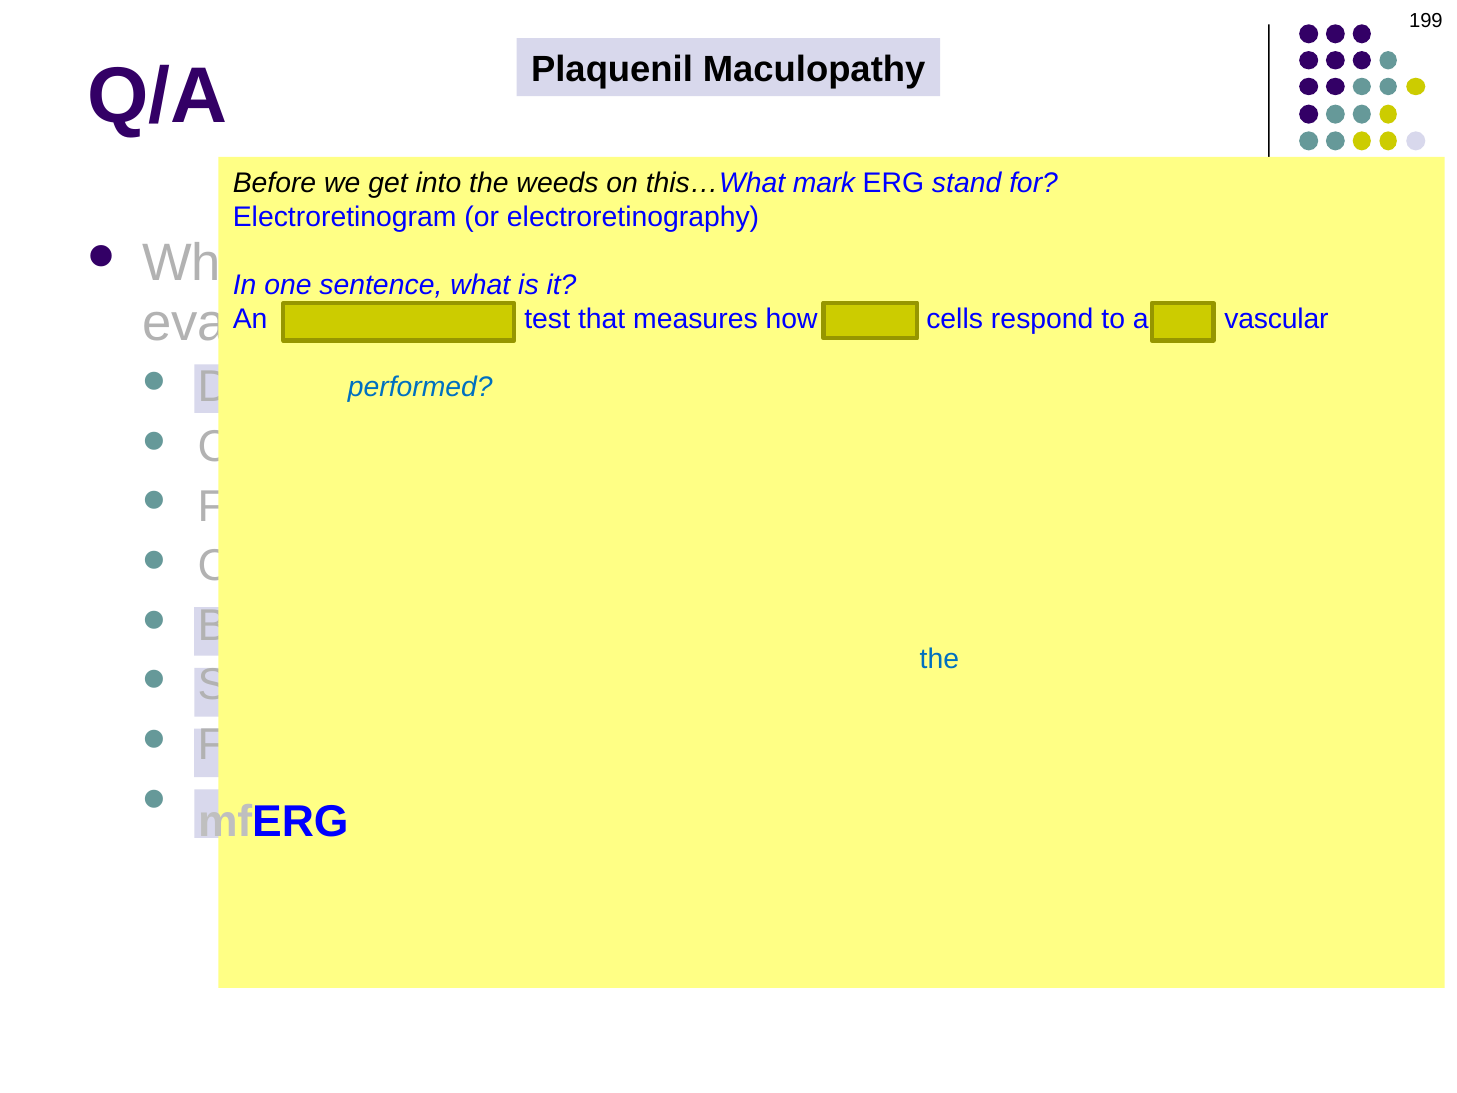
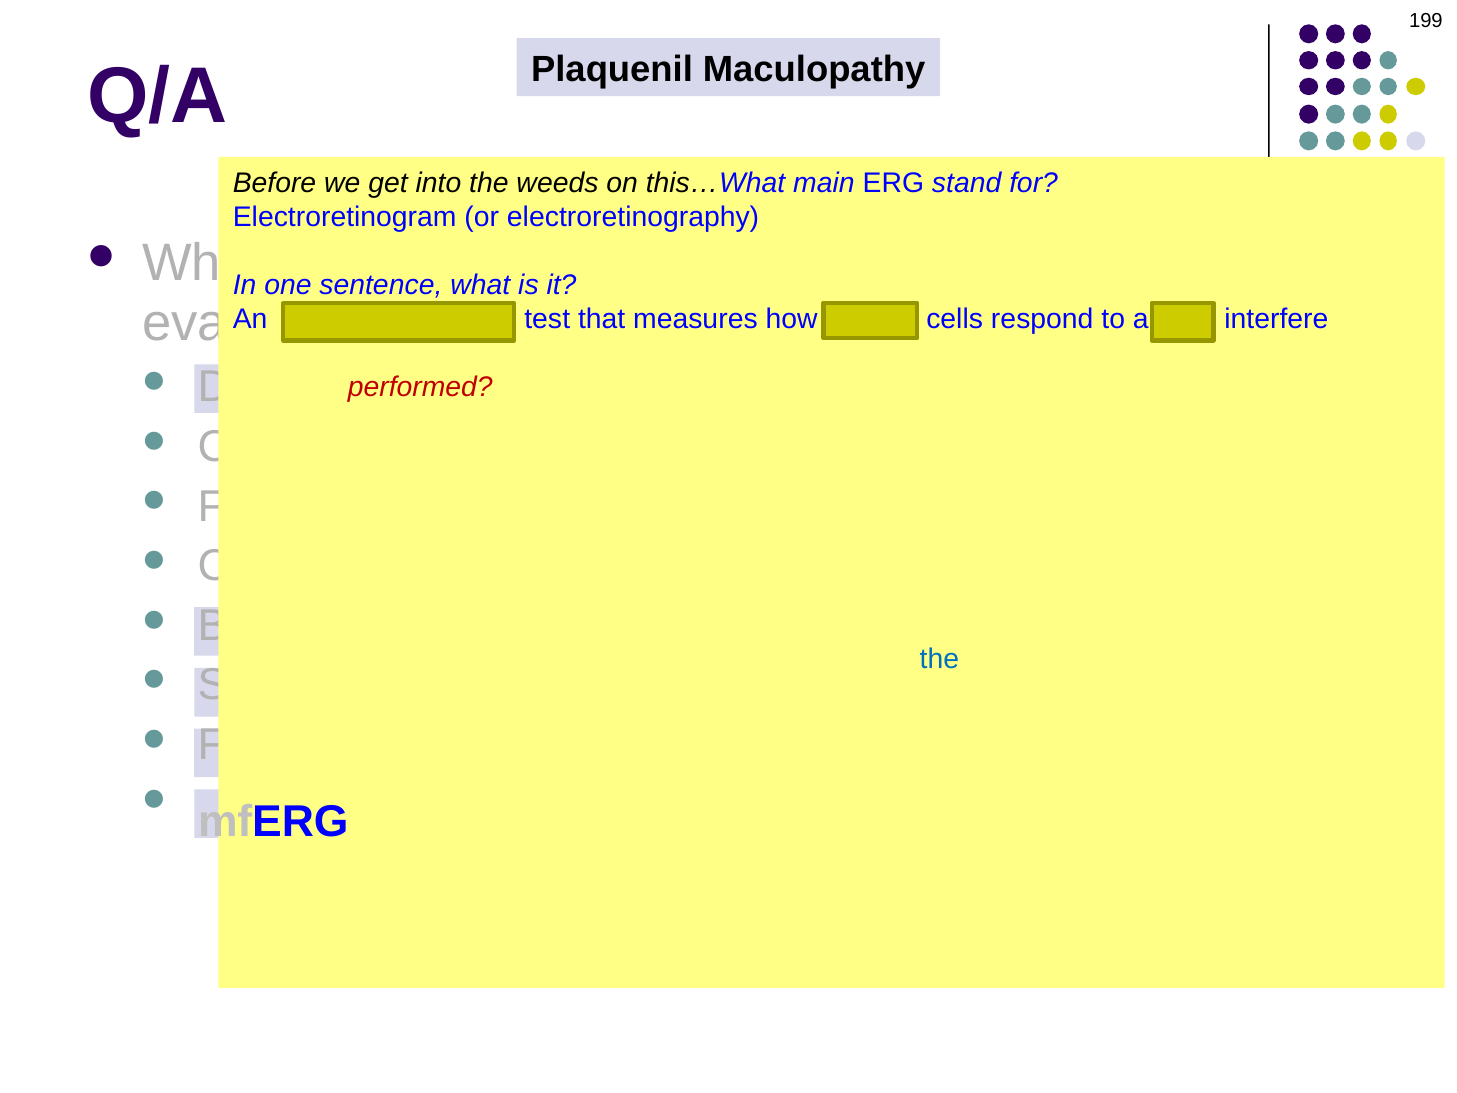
this…What mark: mark -> main
vascular: vascular -> interfere
performed colour: blue -> red
